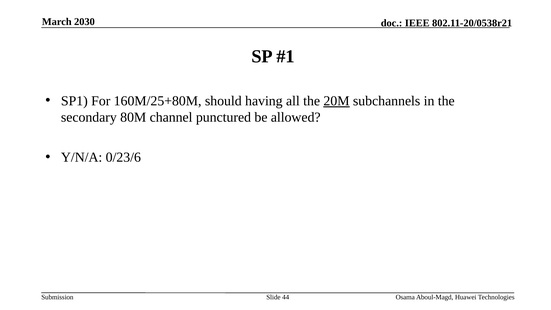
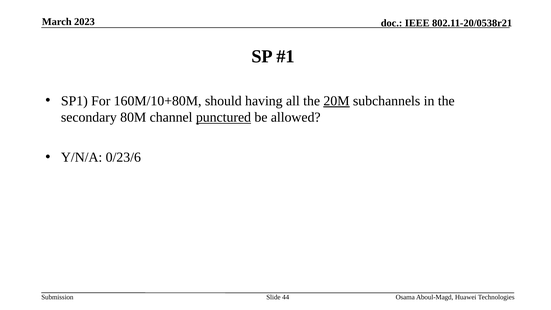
2030: 2030 -> 2023
160M/25+80M: 160M/25+80M -> 160M/10+80M
punctured underline: none -> present
